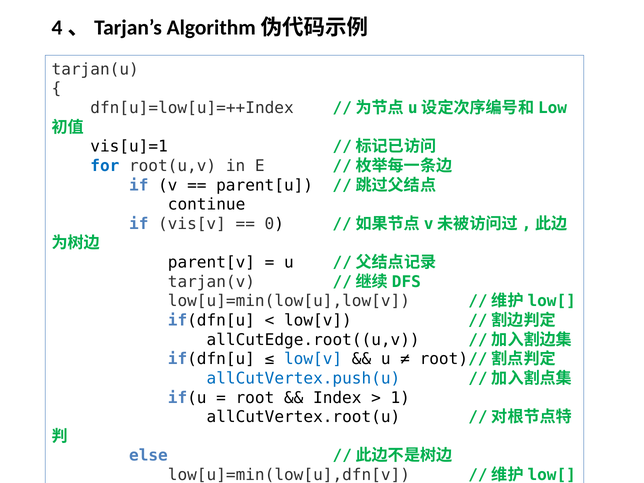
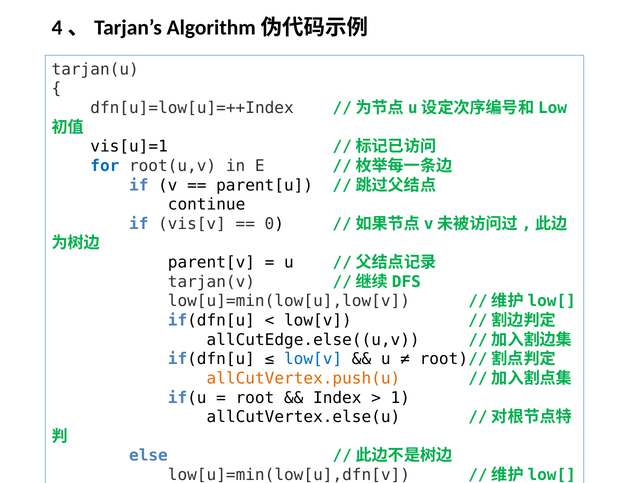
allCutEdge.root((u,v: allCutEdge.root((u,v -> allCutEdge.else((u,v
allCutVertex.push(u colour: blue -> orange
allCutVertex.root(u: allCutVertex.root(u -> allCutVertex.else(u
